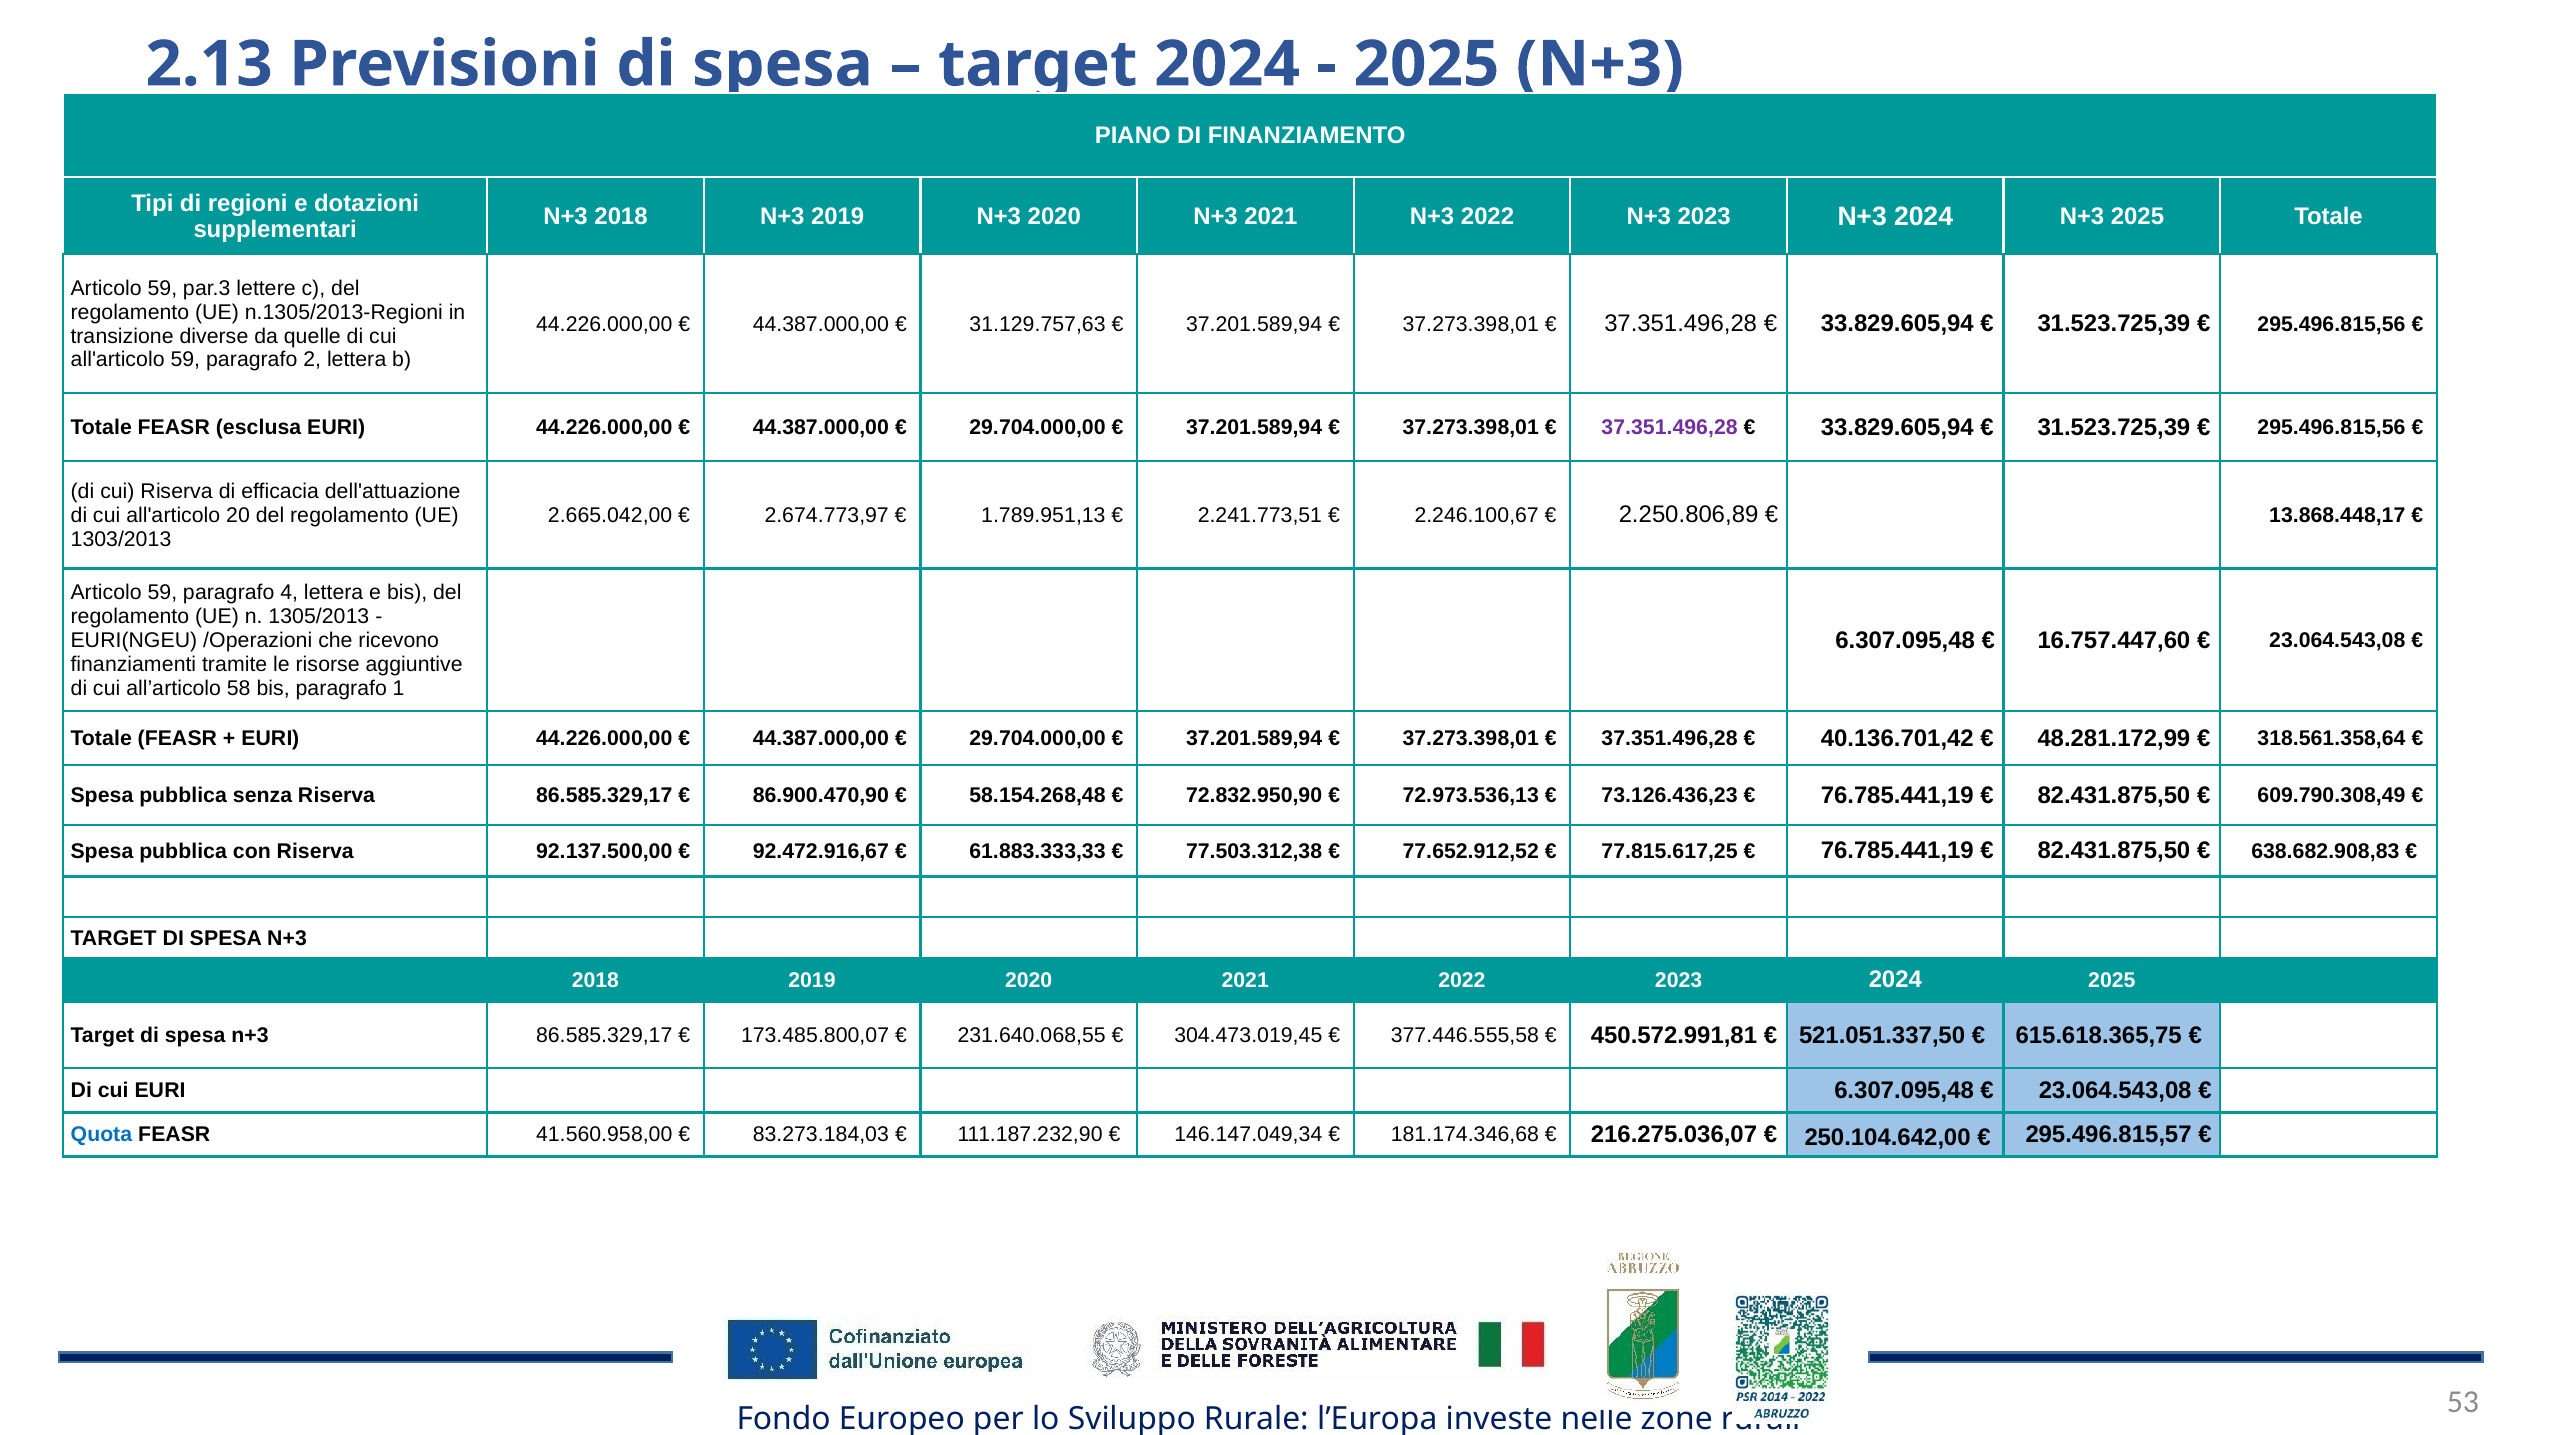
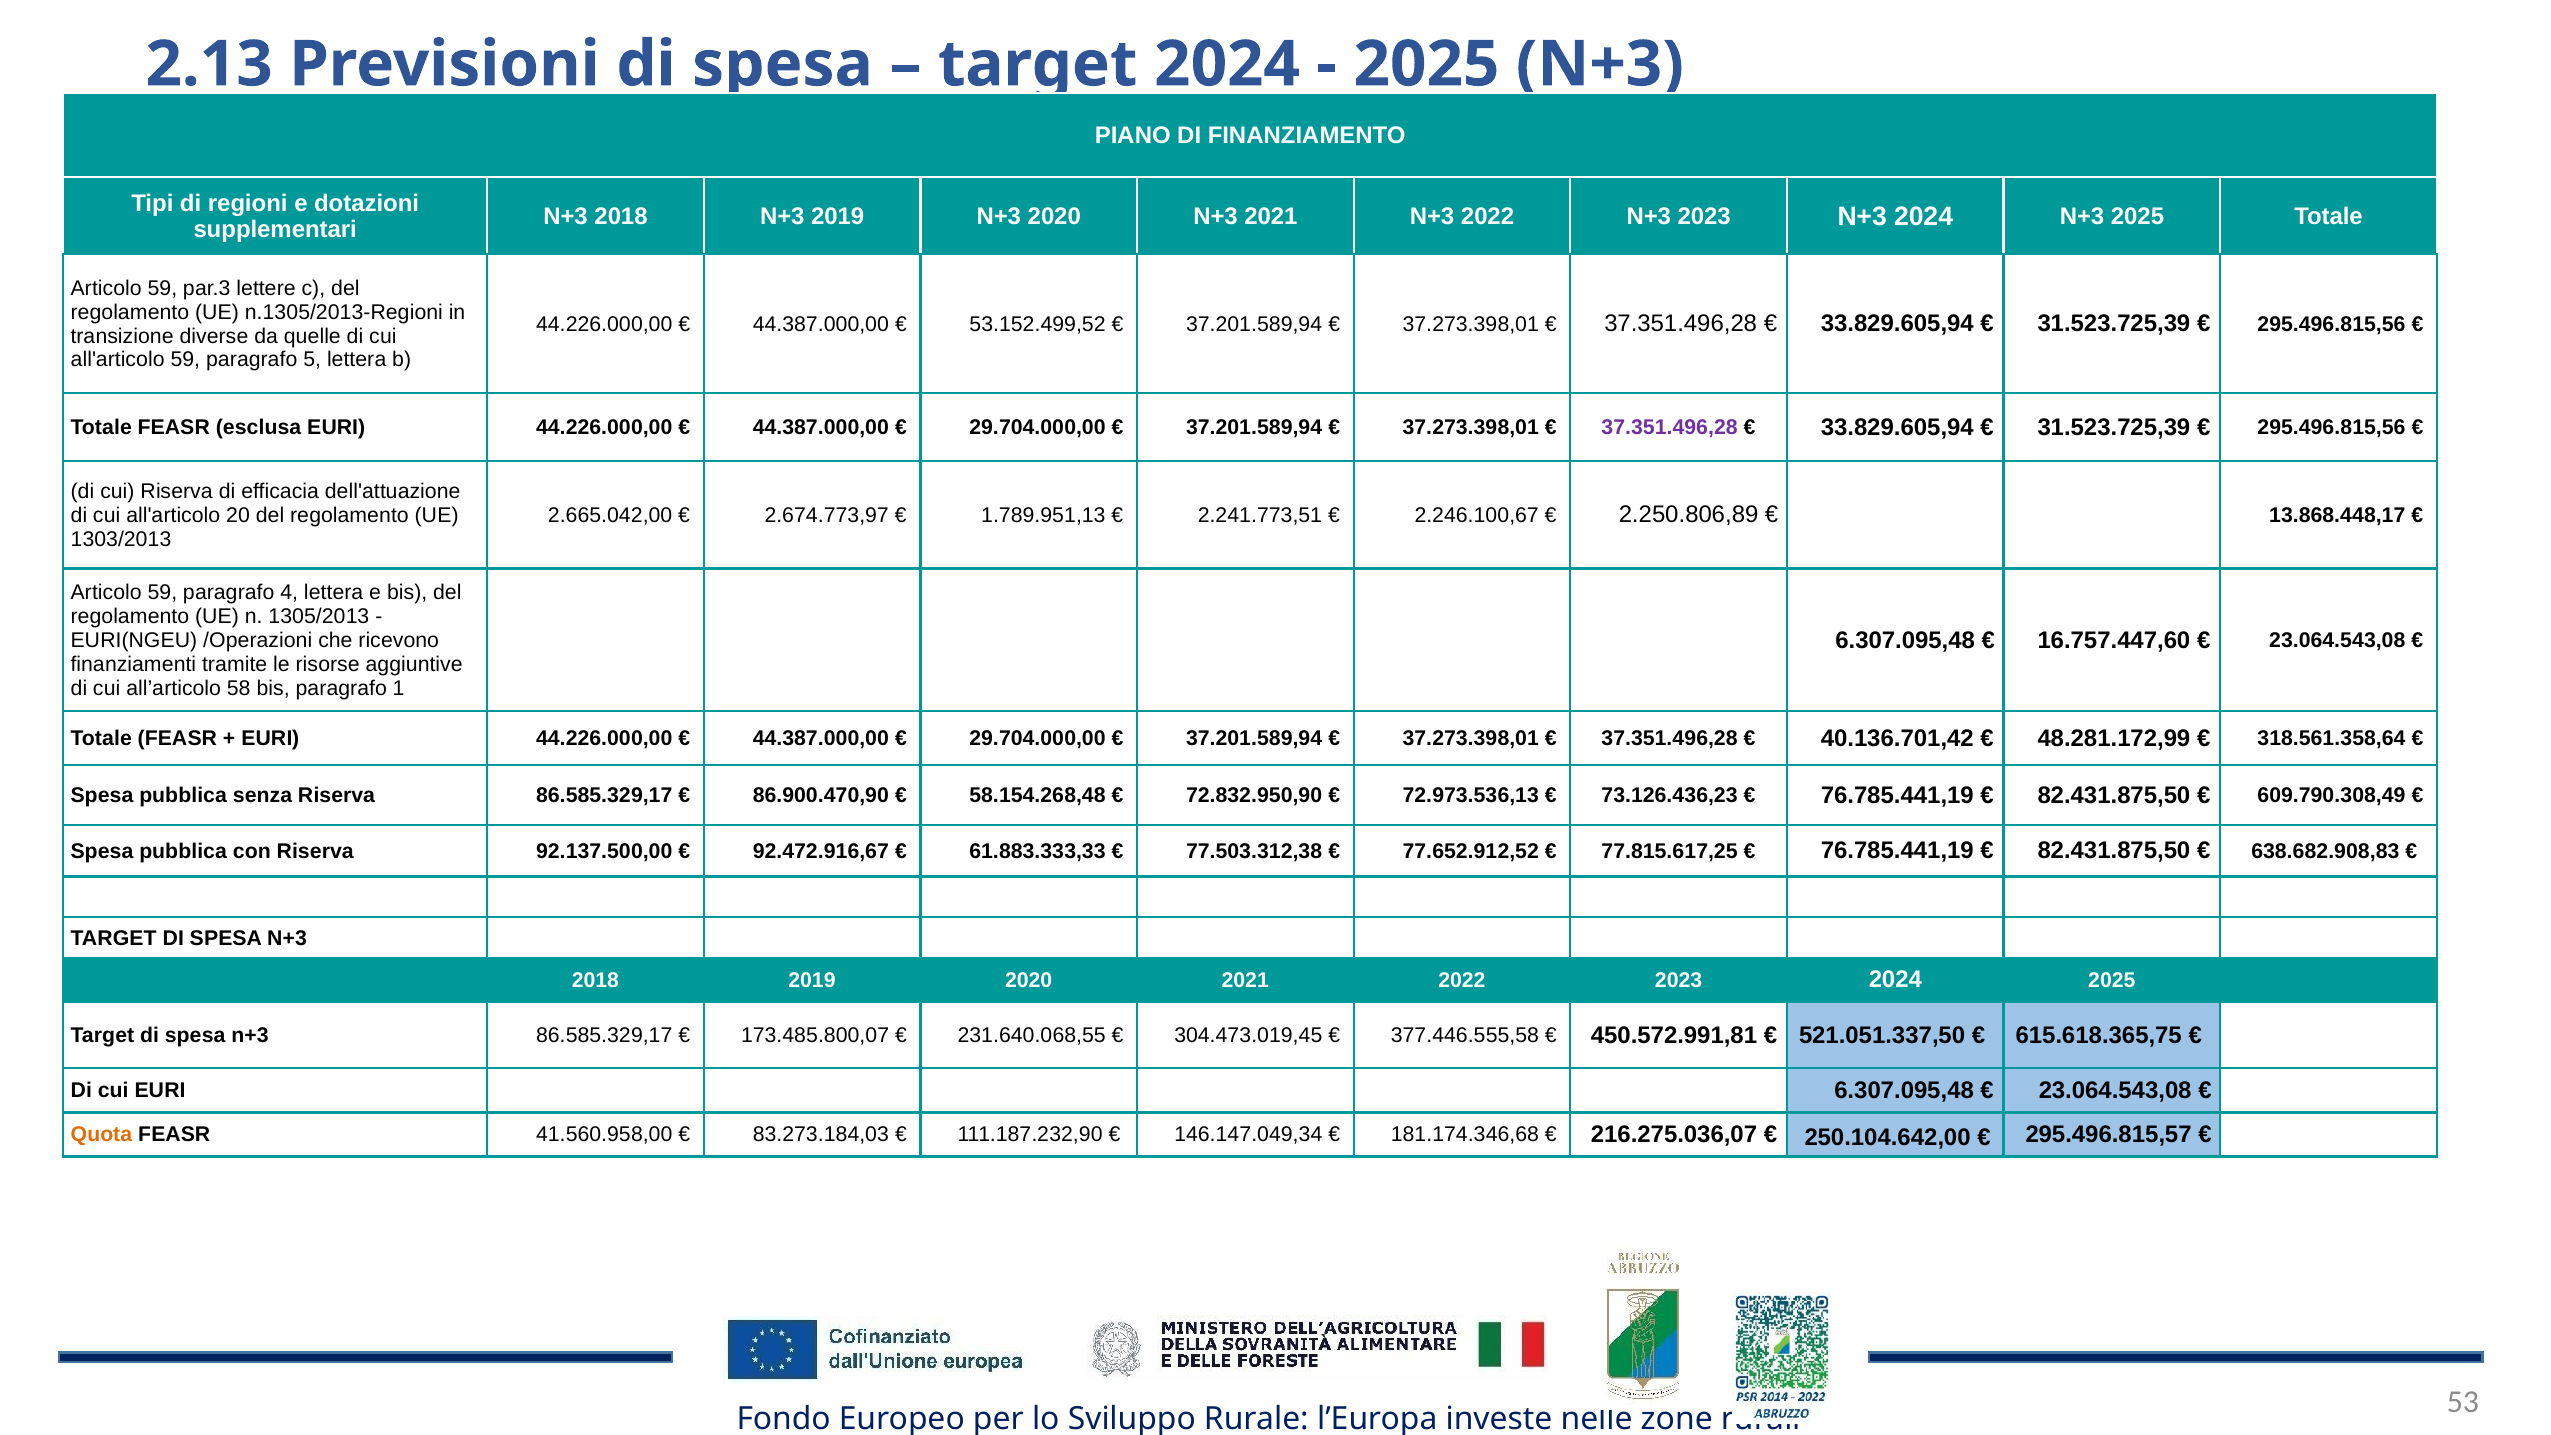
31.129.757,63: 31.129.757,63 -> 53.152.499,52
2: 2 -> 5
Quota colour: blue -> orange
